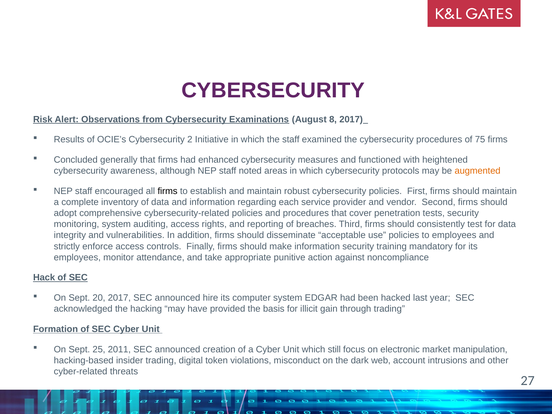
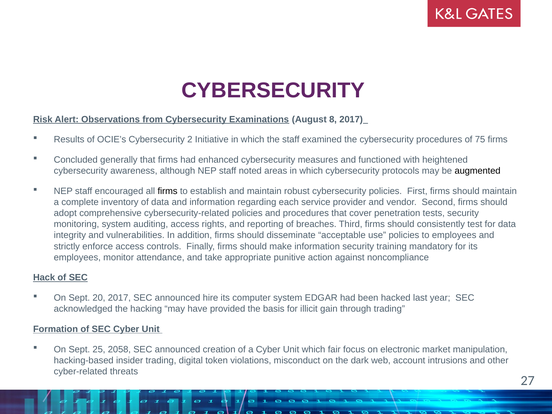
augmented colour: orange -> black
2011: 2011 -> 2058
still: still -> fair
